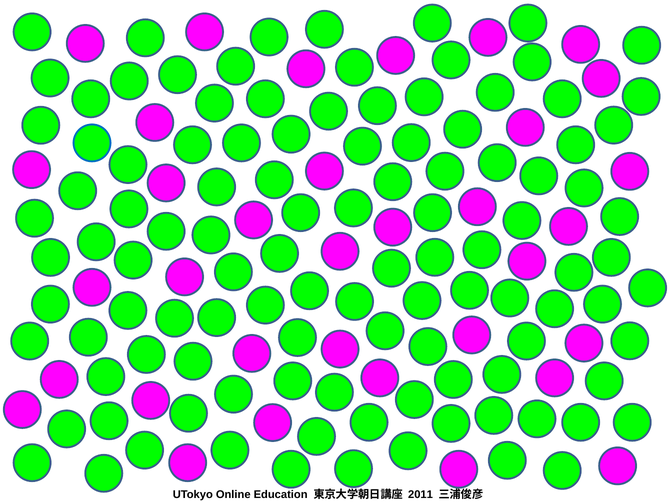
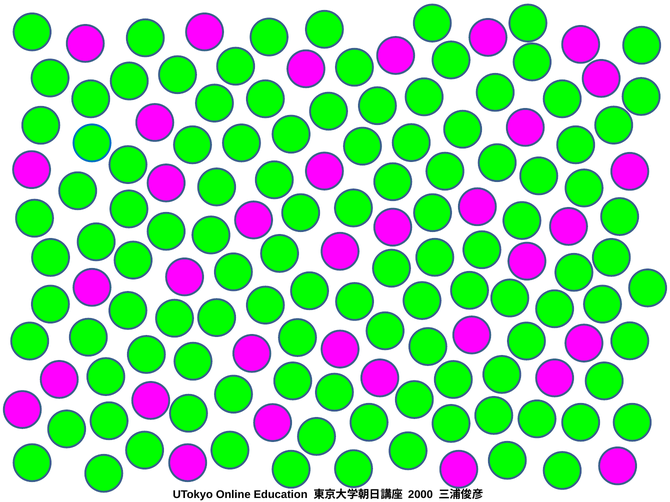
2011: 2011 -> 2000
